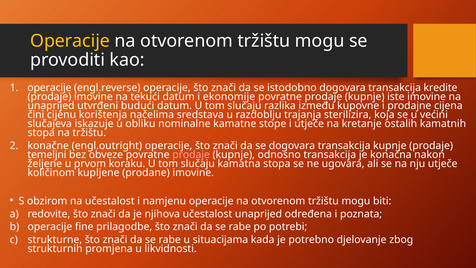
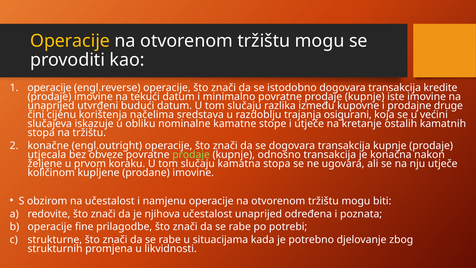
ekonomije: ekonomije -> minimalno
cijena: cijena -> druge
sterilizira: sterilizira -> osigurani
temeljni: temeljni -> utjecala
prodaje at (191, 155) colour: pink -> light green
